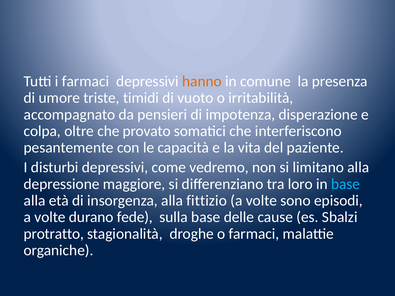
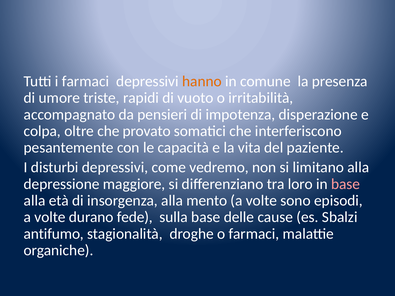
timidi: timidi -> rapidi
base at (346, 184) colour: light blue -> pink
fittizio: fittizio -> mento
protratto: protratto -> antifumo
